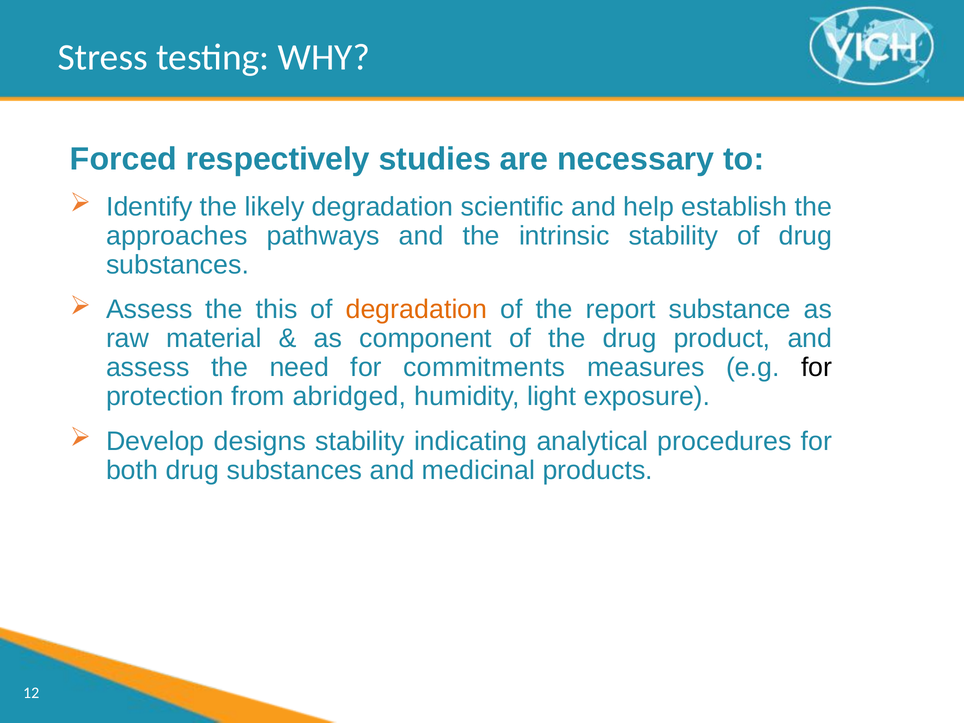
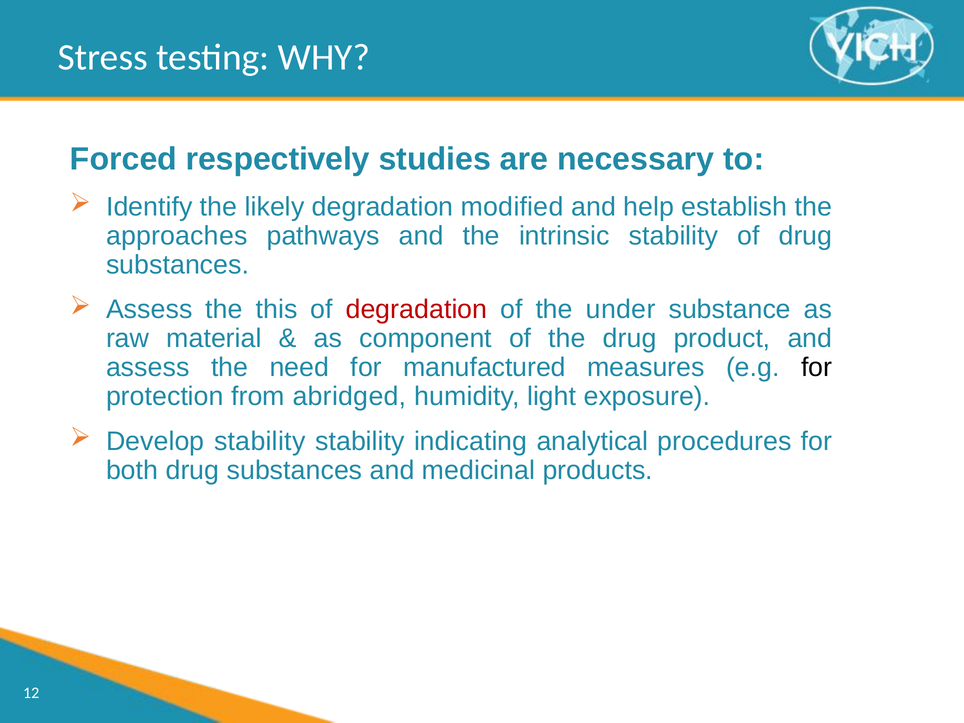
scientific: scientific -> modified
degradation at (416, 310) colour: orange -> red
report: report -> under
commitments: commitments -> manufactured
Develop designs: designs -> stability
